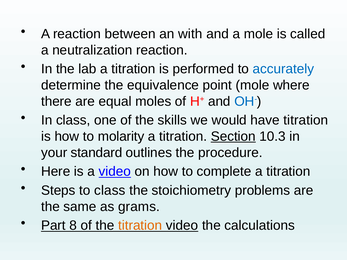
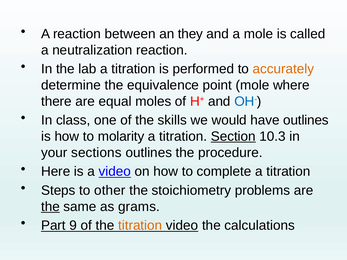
with: with -> they
accurately colour: blue -> orange
have titration: titration -> outlines
standard: standard -> sections
to class: class -> other
the at (50, 207) underline: none -> present
8: 8 -> 9
